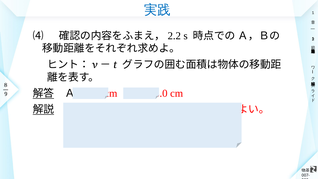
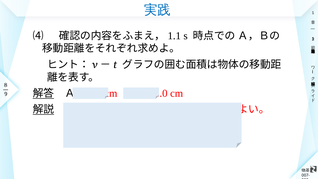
2.2: 2.2 -> 1.1
